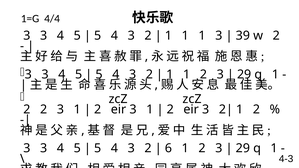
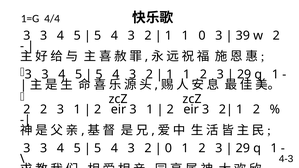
1 1 1: 1 -> 0
6 at (169, 148): 6 -> 0
